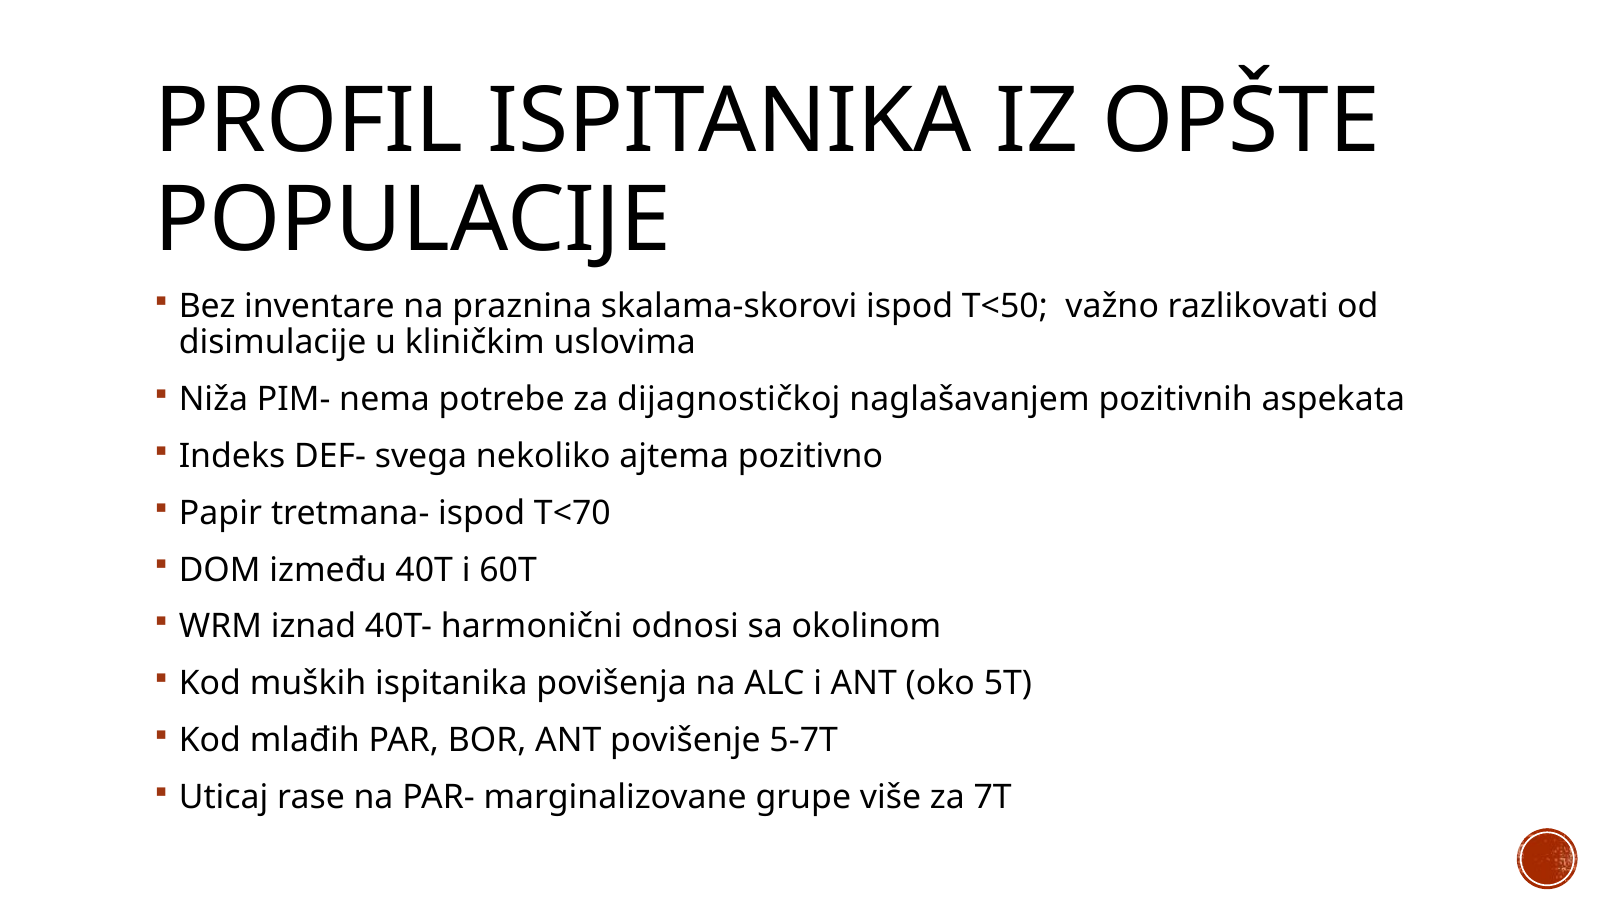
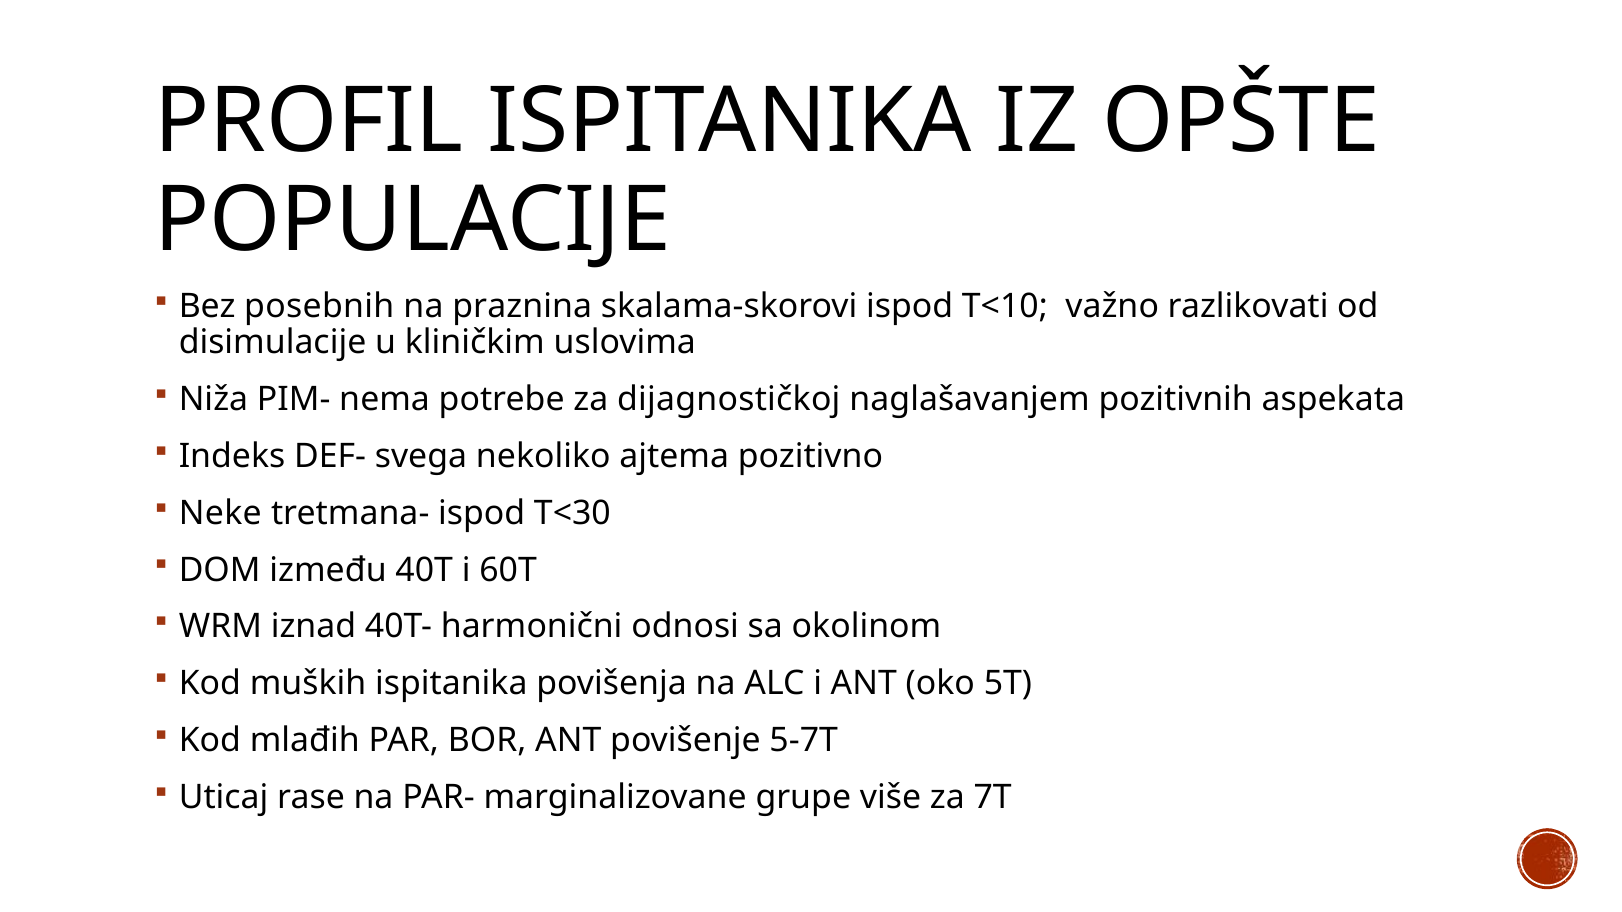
inventare: inventare -> posebnih
T<50: T<50 -> T<10
Papir: Papir -> Neke
T<70: T<70 -> T<30
